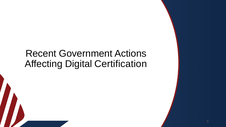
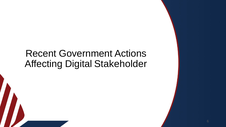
Certification: Certification -> Stakeholder
